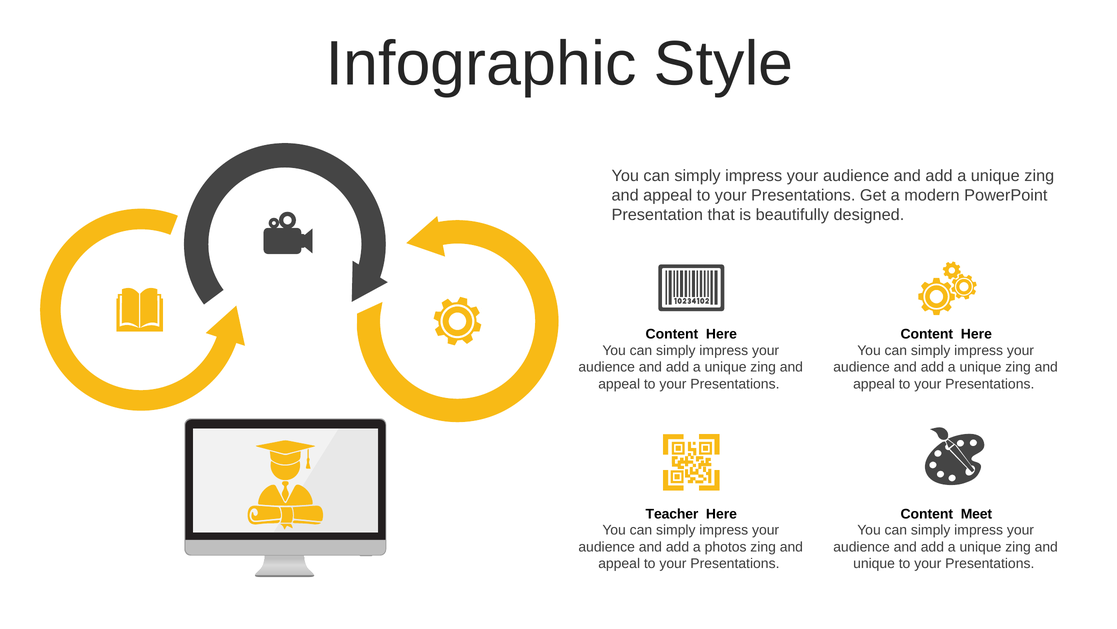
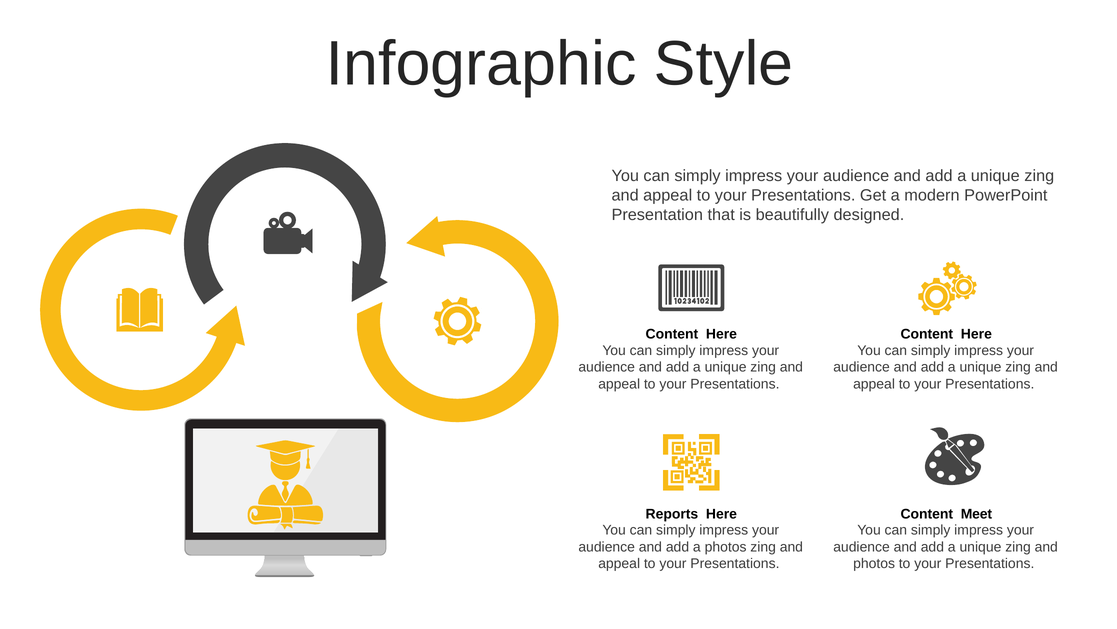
Teacher: Teacher -> Reports
unique at (874, 563): unique -> photos
